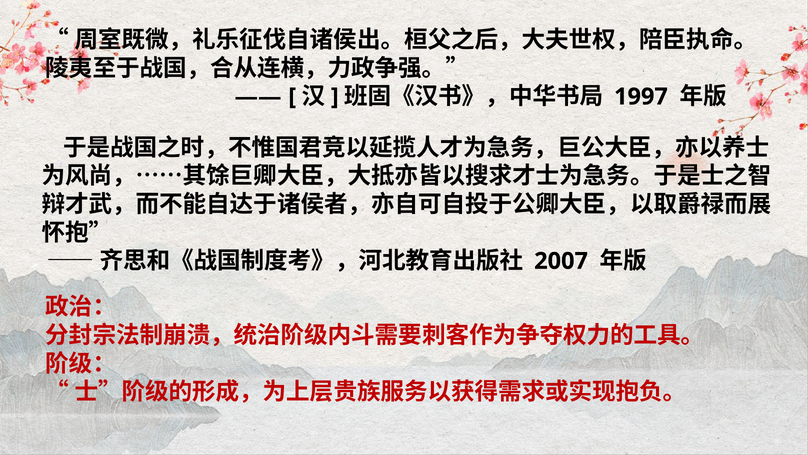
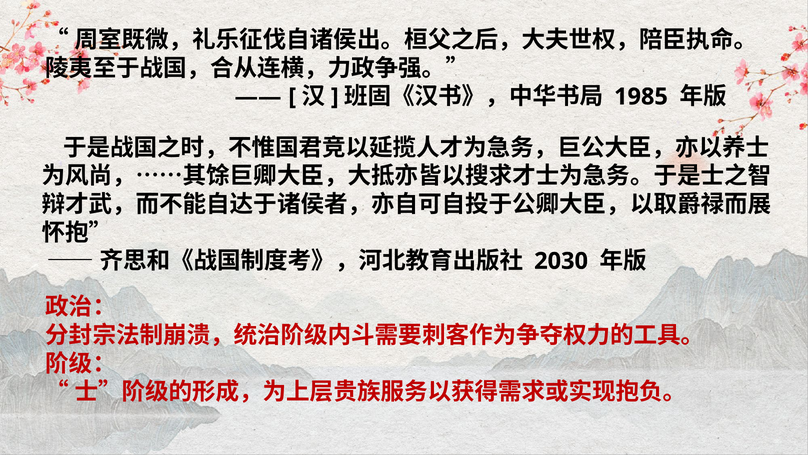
1997: 1997 -> 1985
2007: 2007 -> 2030
